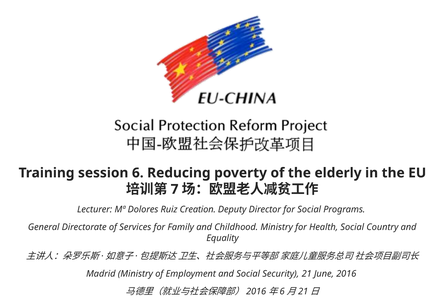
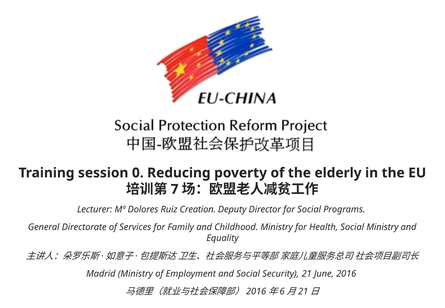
6: 6 -> 0
Social Country: Country -> Ministry
